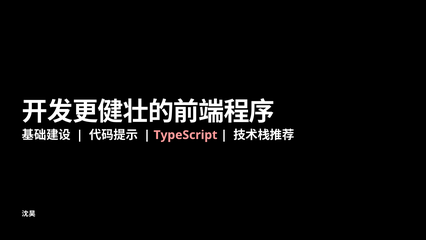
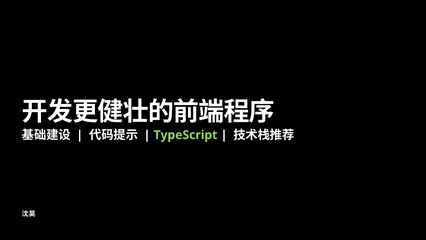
TypeScript colour: pink -> light green
